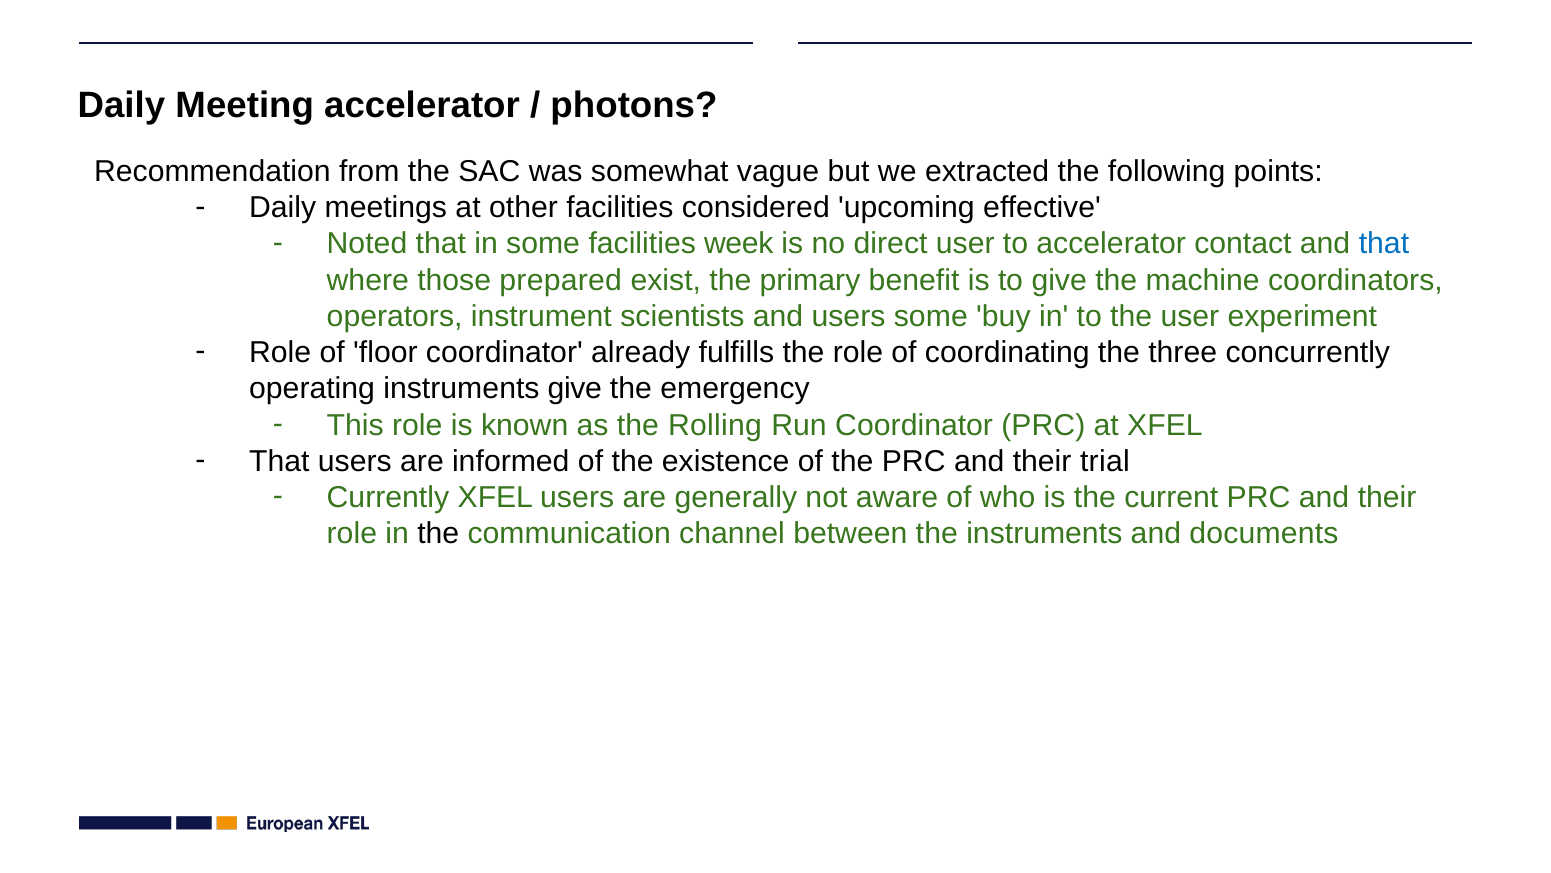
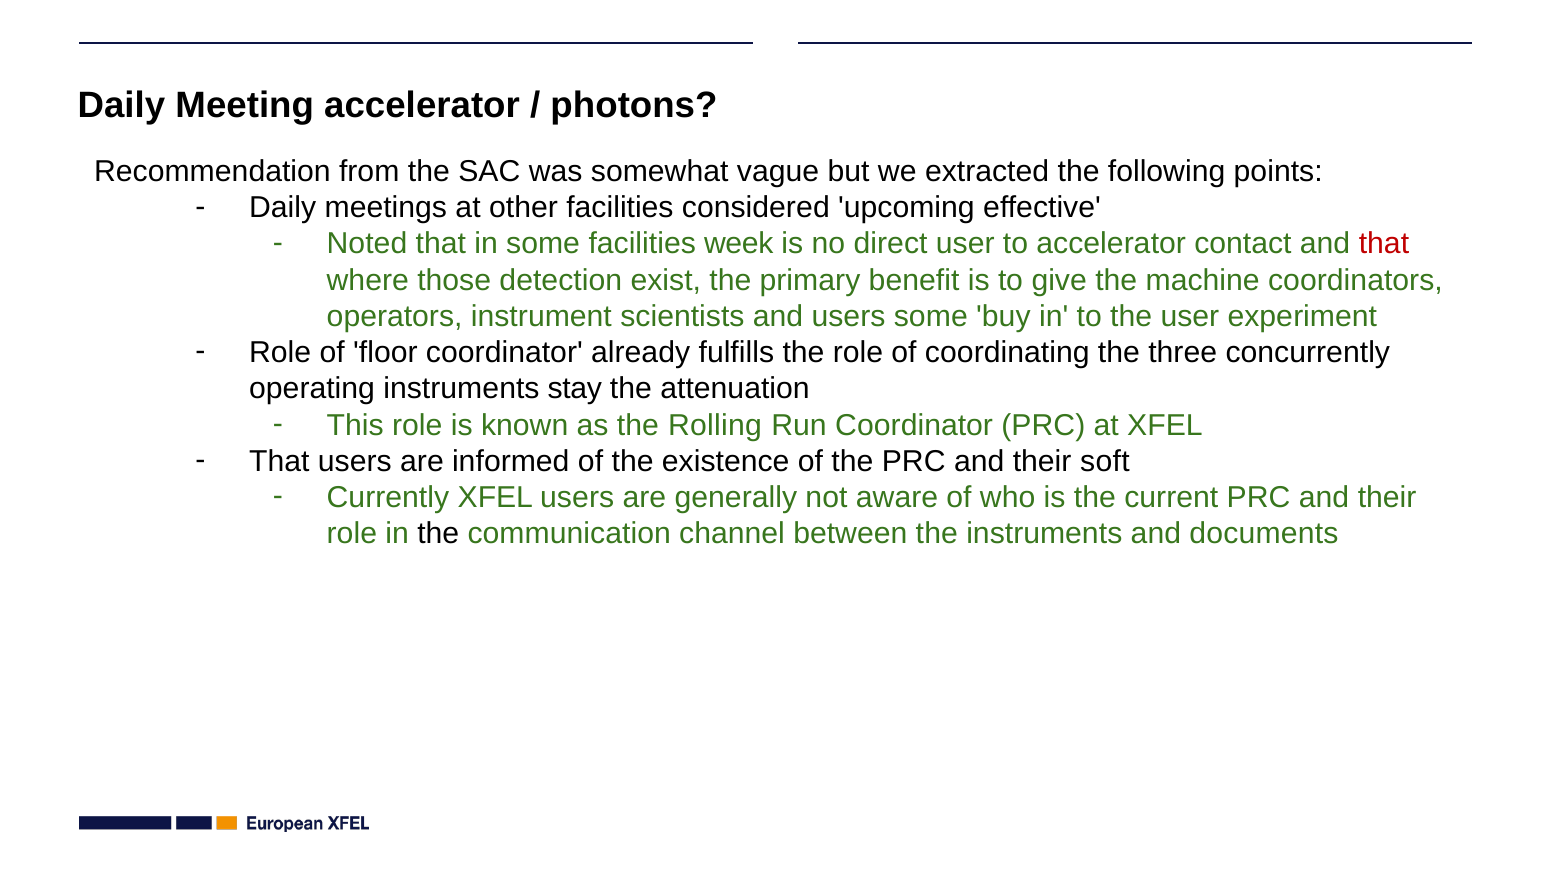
that at (1384, 244) colour: blue -> red
prepared: prepared -> detection
instruments give: give -> stay
emergency: emergency -> attenuation
trial: trial -> soft
